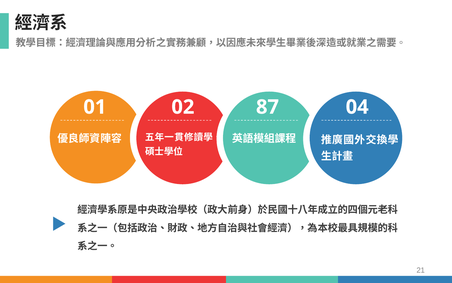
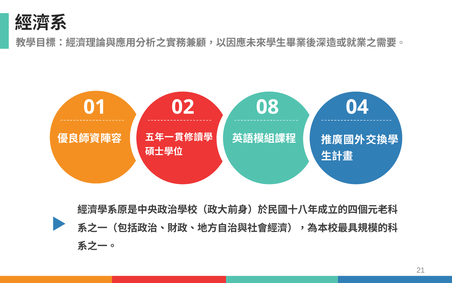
87: 87 -> 08
